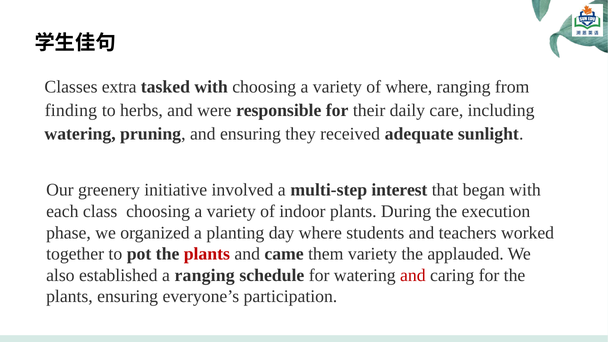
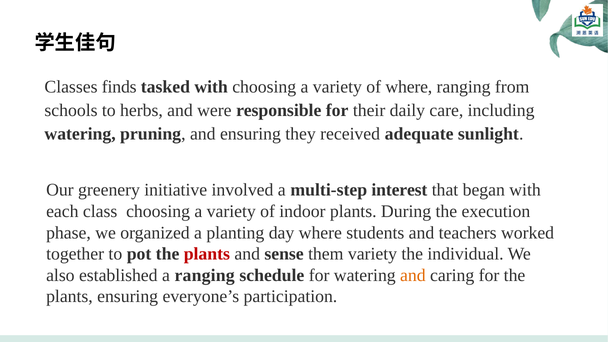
extra: extra -> finds
finding: finding -> schools
came: came -> sense
applauded: applauded -> individual
and at (413, 275) colour: red -> orange
